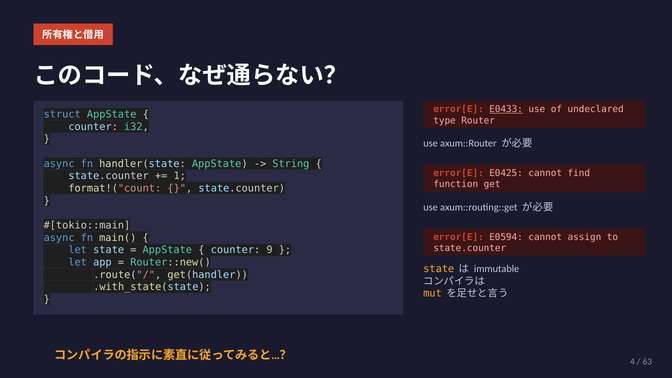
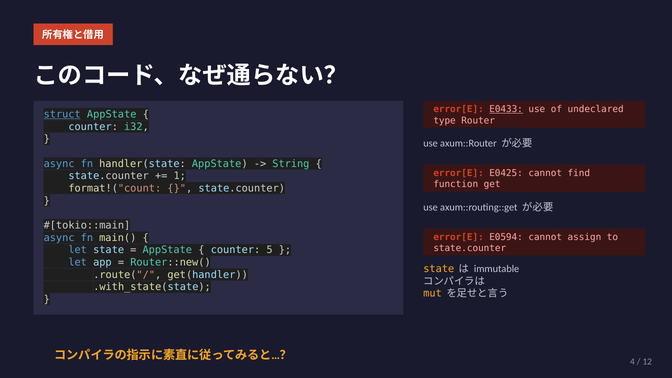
struct underline: none -> present
9: 9 -> 5
63: 63 -> 12
